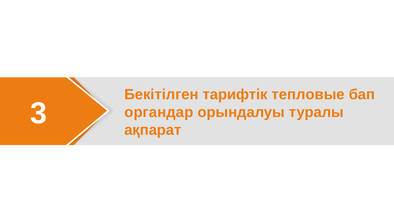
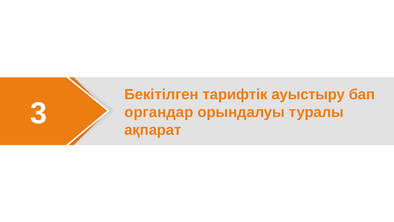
тепловые: тепловые -> ауыстыру
